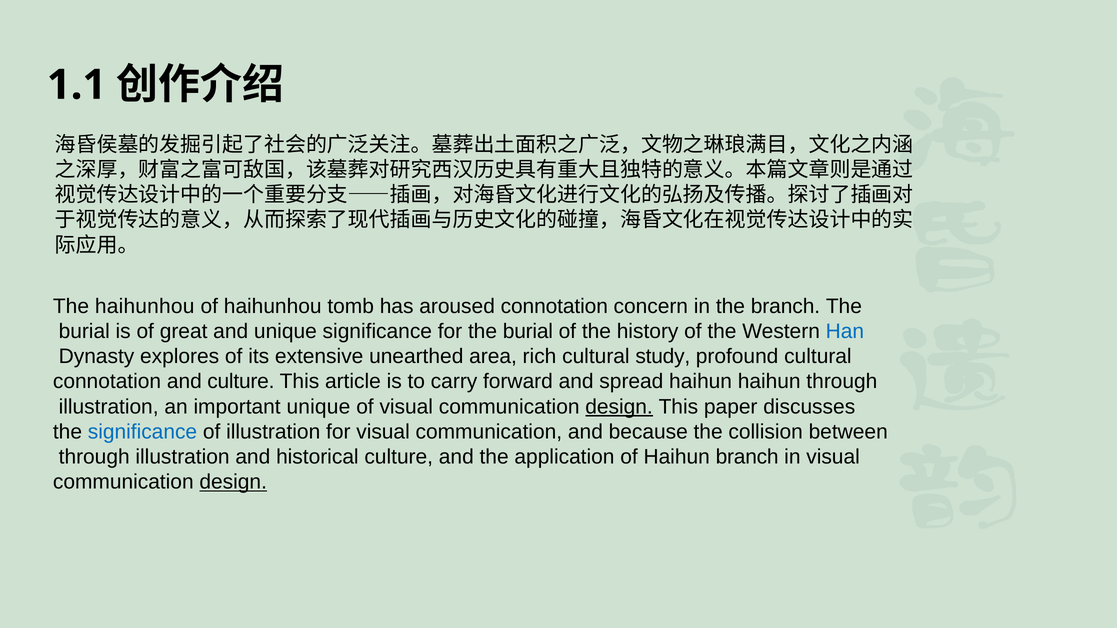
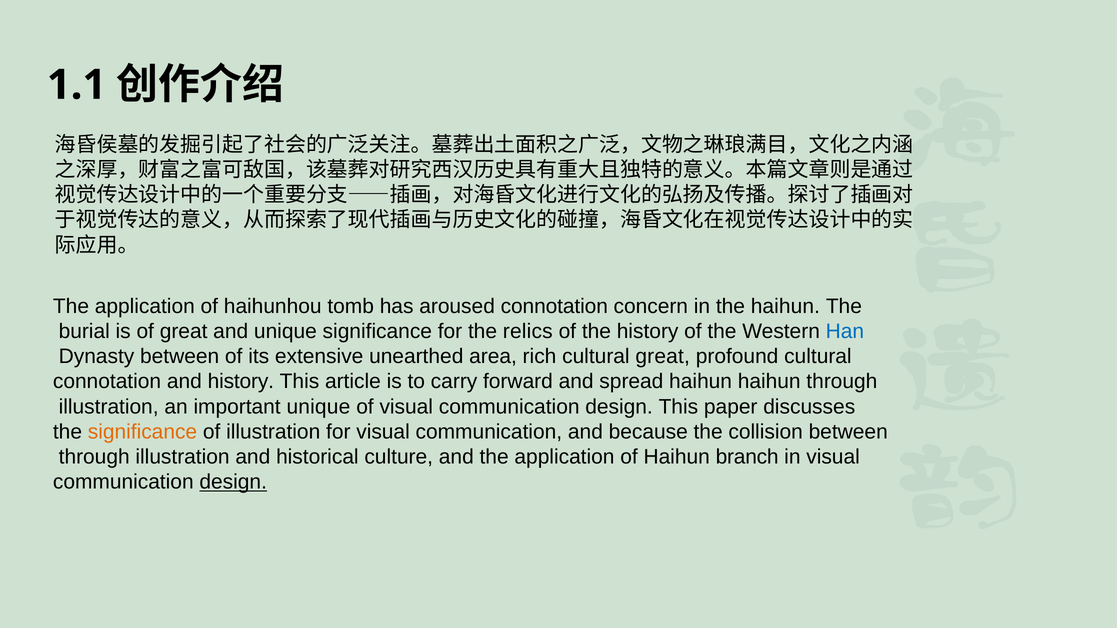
haihunhou at (145, 306): haihunhou -> application
the branch: branch -> haihun
for the burial: burial -> relics
Dynasty explores: explores -> between
cultural study: study -> great
and culture: culture -> history
design at (619, 407) underline: present -> none
significance at (142, 432) colour: blue -> orange
